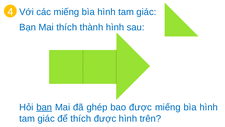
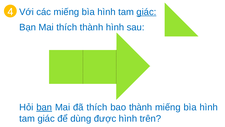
giác at (146, 12) underline: none -> present
đã ghép: ghép -> thích
bao được: được -> thành
để thích: thích -> dùng
